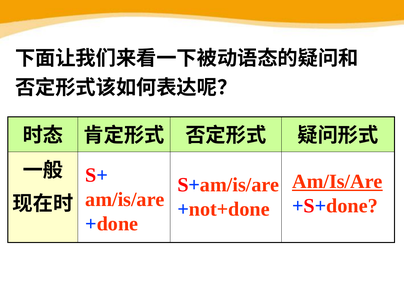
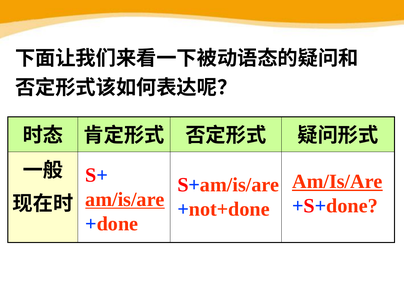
am/is/are at (125, 199) underline: none -> present
